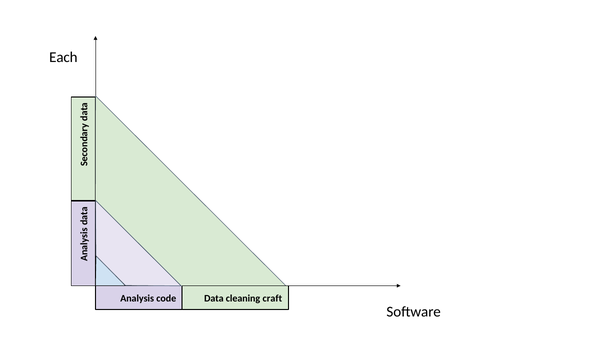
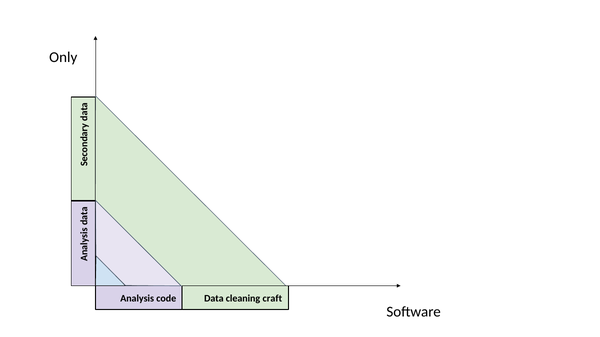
Each: Each -> Only
